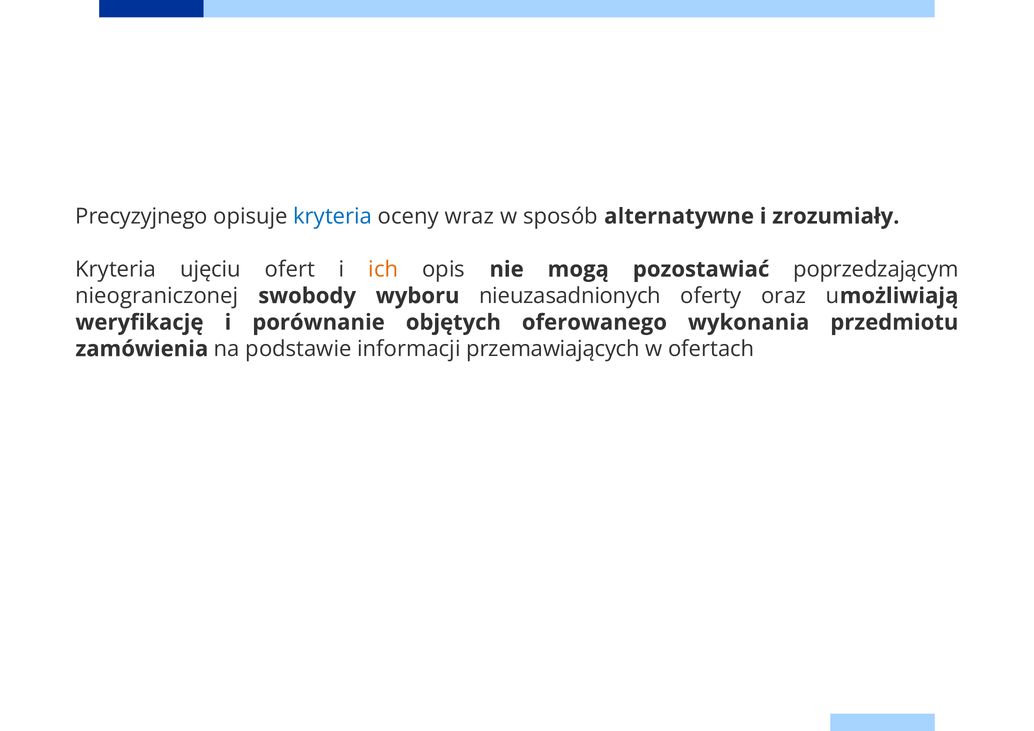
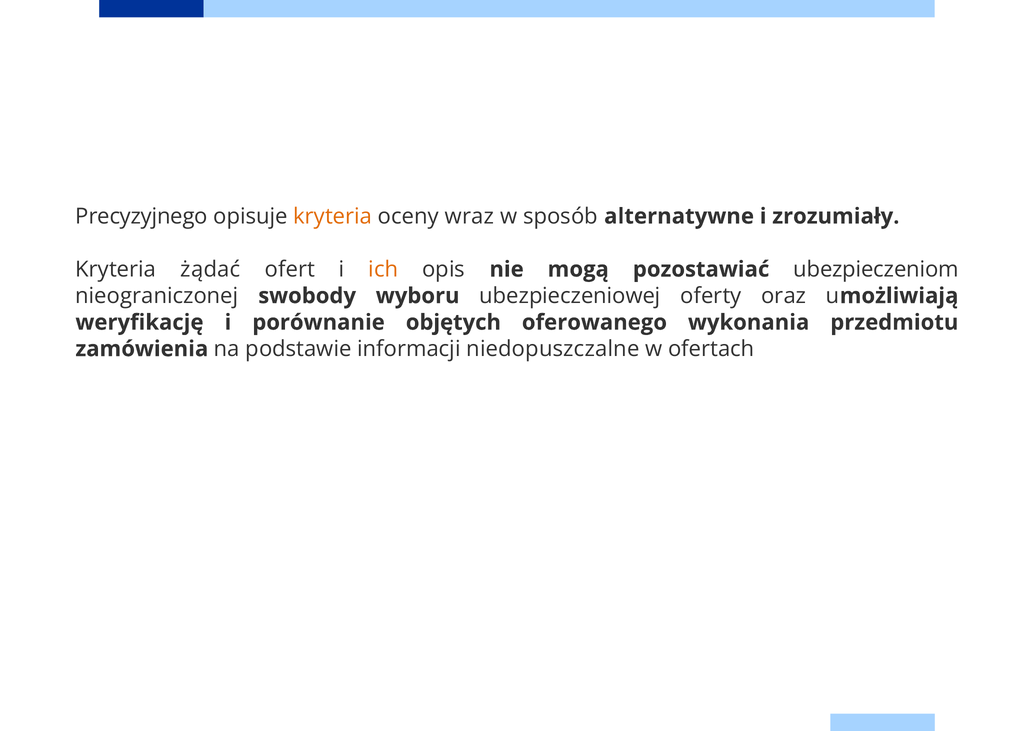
kryteria at (333, 216) colour: blue -> orange
ujęciu: ujęciu -> żądać
poprzedzającym: poprzedzającym -> ubezpieczeniom
nieuzasadnionych: nieuzasadnionych -> ubezpieczeniowej
przemawiających: przemawiających -> niedopuszczalne
